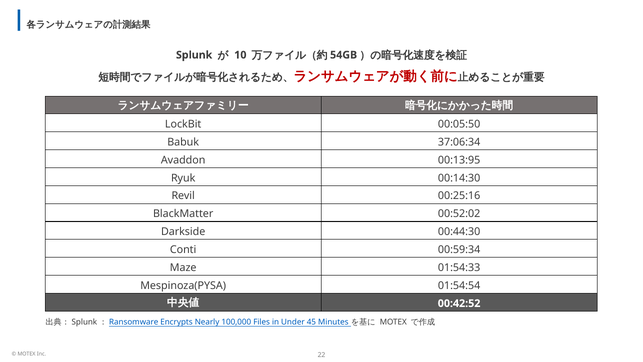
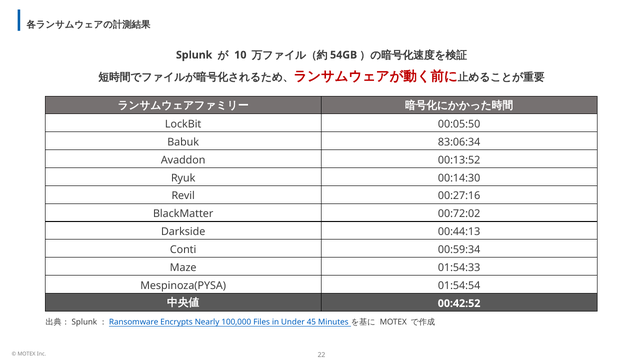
37:06:34: 37:06:34 -> 83:06:34
00:13:95: 00:13:95 -> 00:13:52
00:25:16: 00:25:16 -> 00:27:16
00:52:02: 00:52:02 -> 00:72:02
00:44:30: 00:44:30 -> 00:44:13
